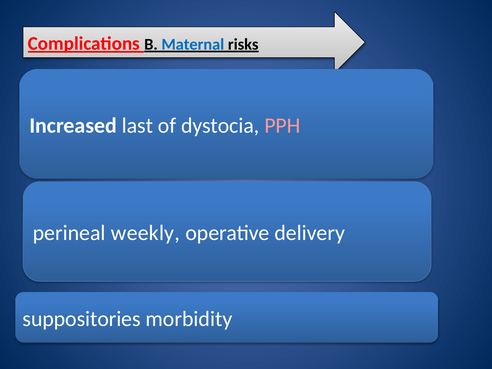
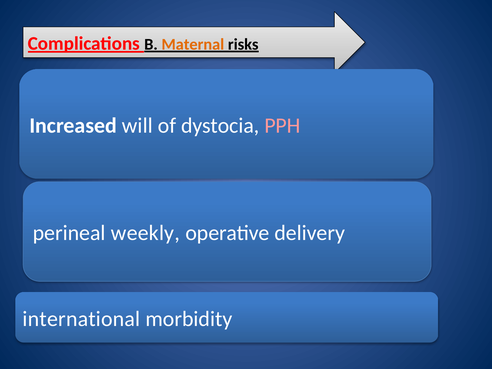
Maternal colour: blue -> orange
last: last -> will
suppositories: suppositories -> international
